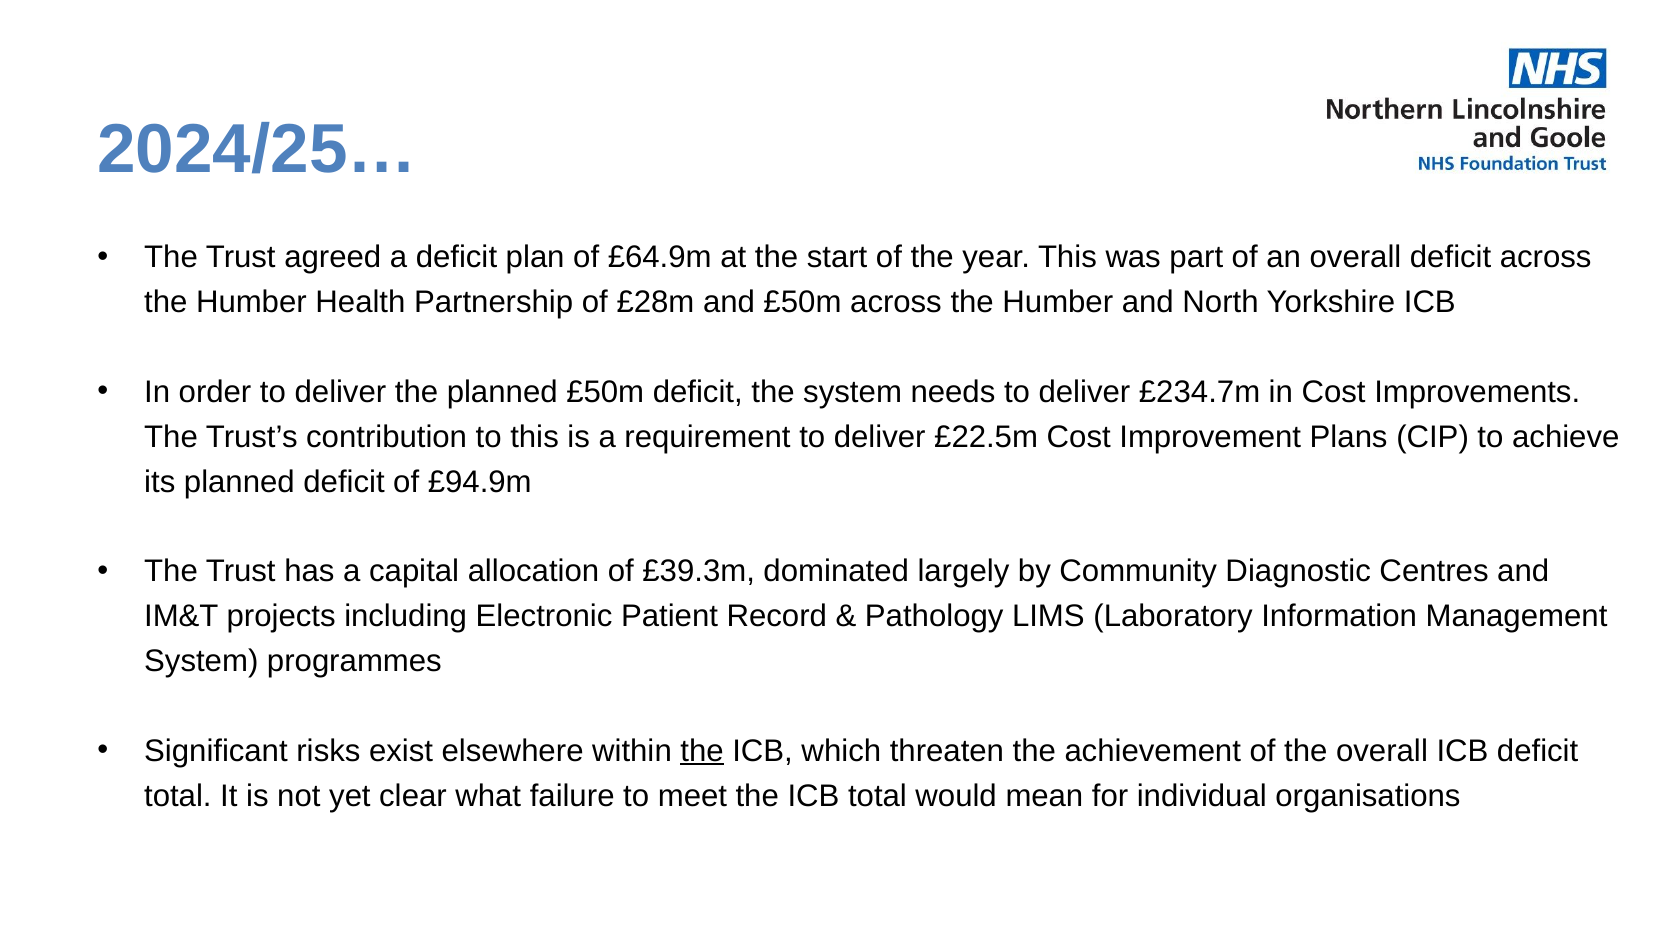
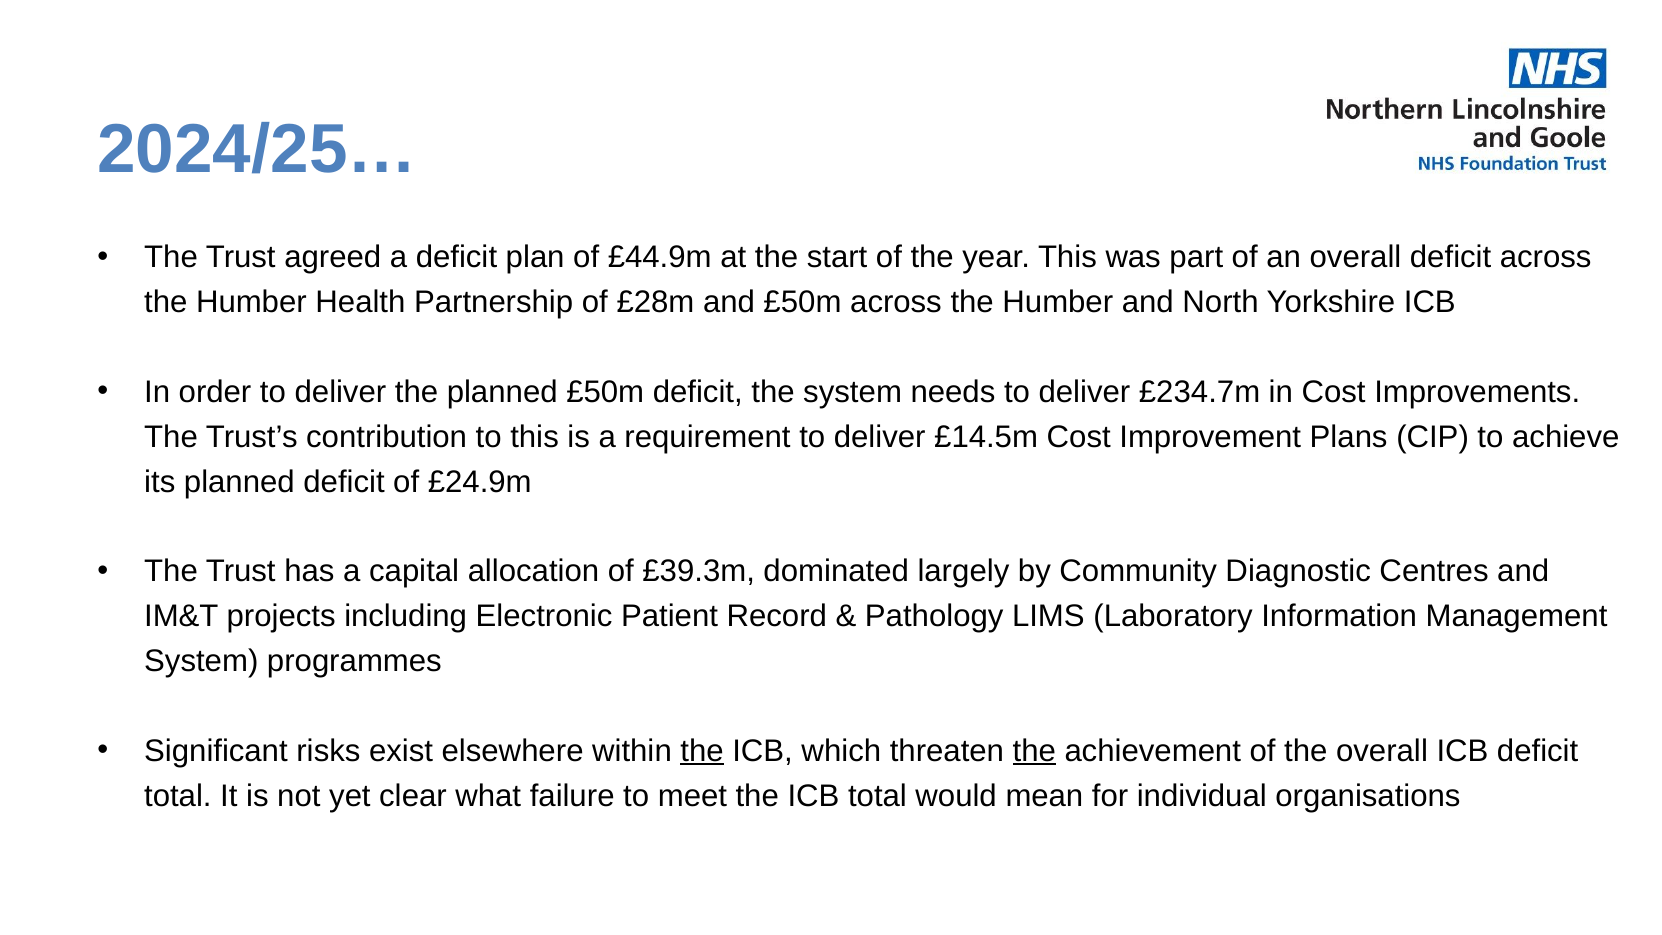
£64.9m: £64.9m -> £44.9m
£22.5m: £22.5m -> £14.5m
£94.9m: £94.9m -> £24.9m
the at (1034, 751) underline: none -> present
